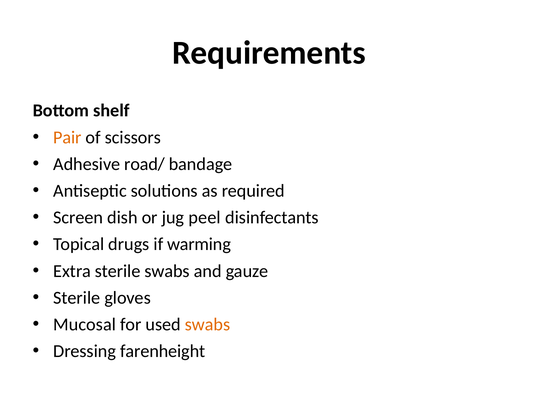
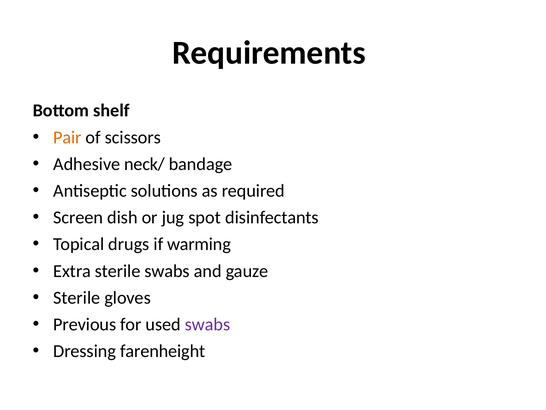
road/: road/ -> neck/
peel: peel -> spot
Mucosal: Mucosal -> Previous
swabs at (208, 324) colour: orange -> purple
